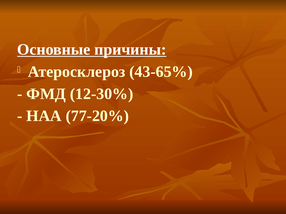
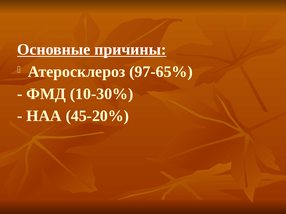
43-65%: 43-65% -> 97-65%
12-30%: 12-30% -> 10-30%
77-20%: 77-20% -> 45-20%
